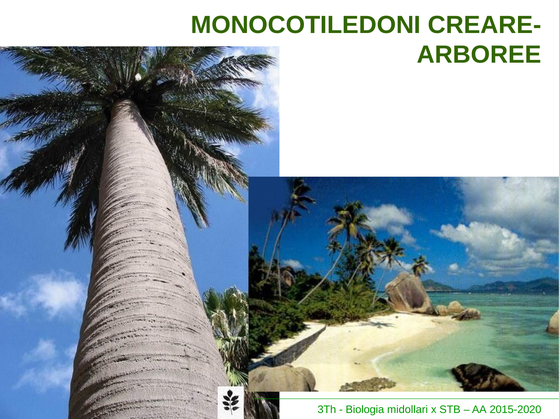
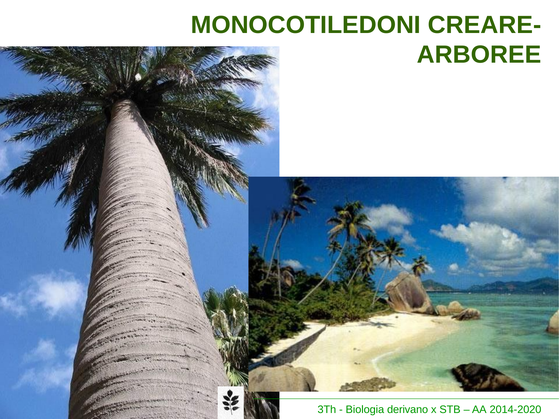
midollari: midollari -> derivano
2015-2020: 2015-2020 -> 2014-2020
